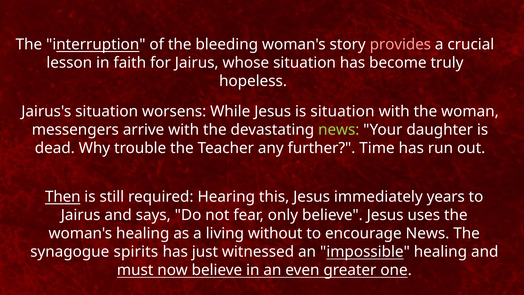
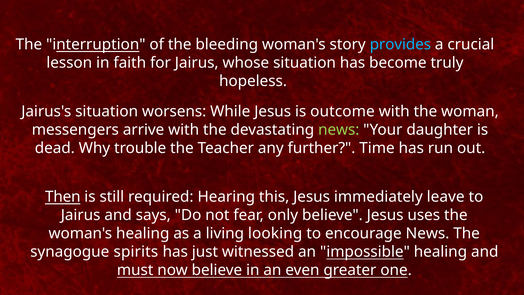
provides colour: pink -> light blue
is situation: situation -> outcome
years: years -> leave
without: without -> looking
